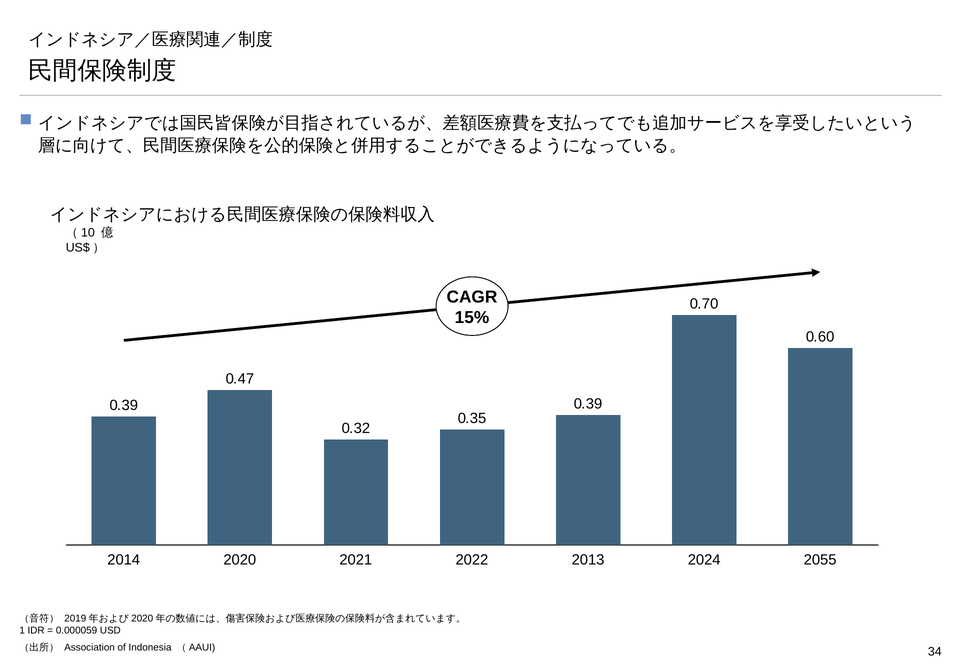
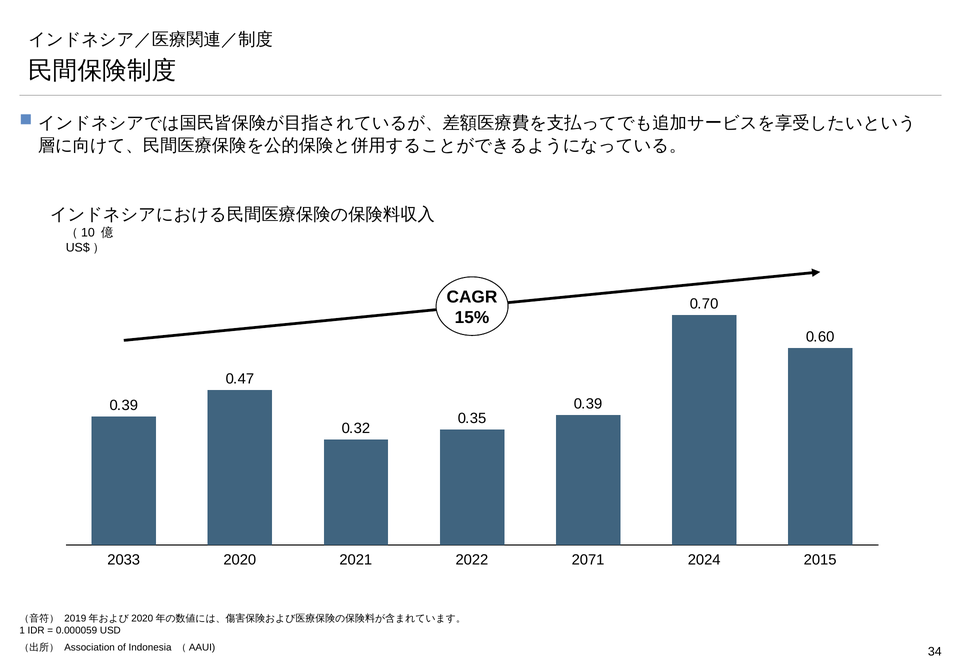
2014: 2014 -> 2033
2013: 2013 -> 2071
2055: 2055 -> 2015
